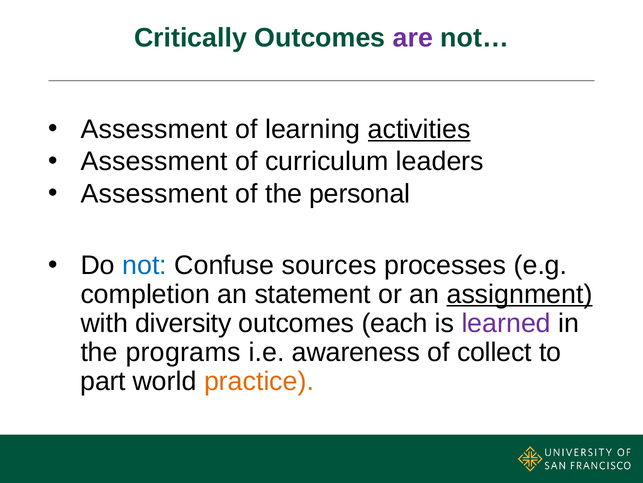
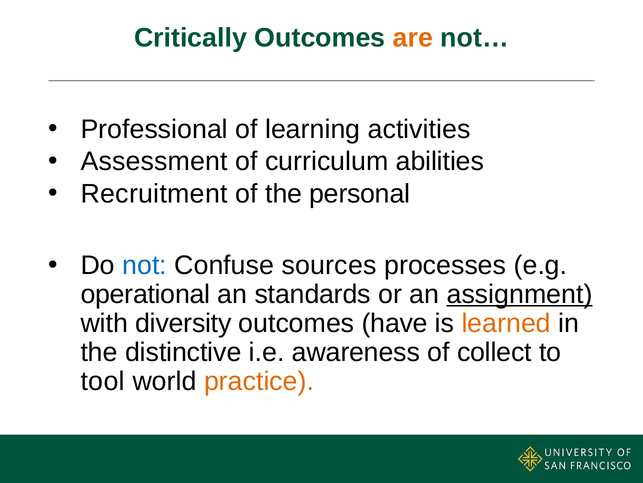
are colour: purple -> orange
Assessment at (154, 129): Assessment -> Professional
activities underline: present -> none
leaders: leaders -> abilities
Assessment at (154, 194): Assessment -> Recruitment
completion: completion -> operational
statement: statement -> standards
each: each -> have
learned colour: purple -> orange
programs: programs -> distinctive
part: part -> tool
